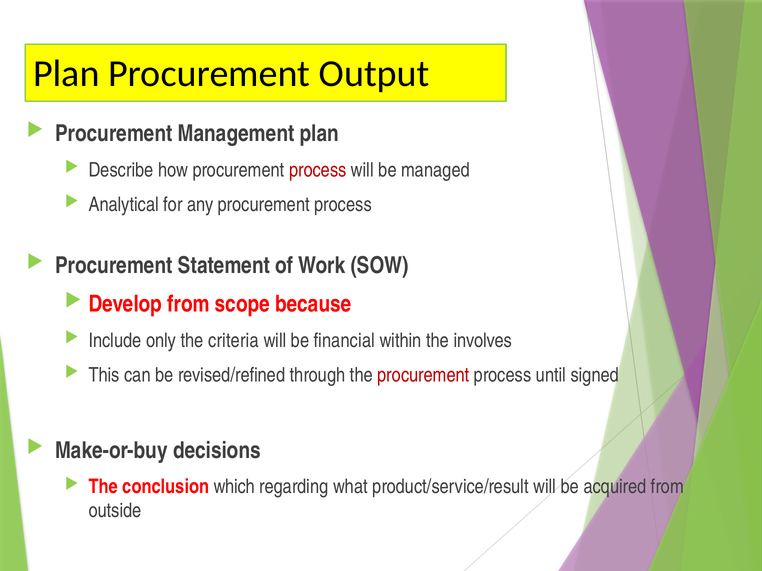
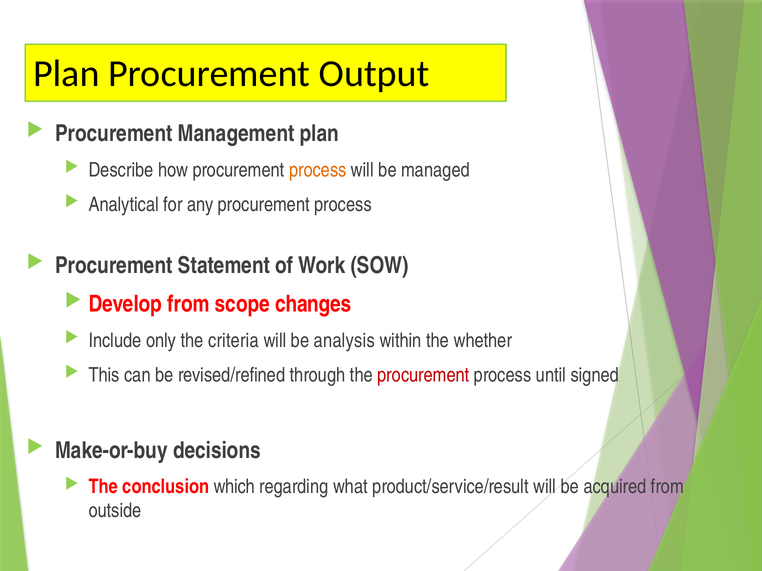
process at (318, 170) colour: red -> orange
because: because -> changes
financial: financial -> analysis
involves: involves -> whether
